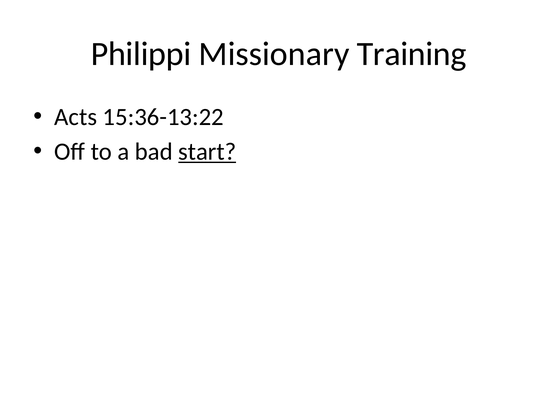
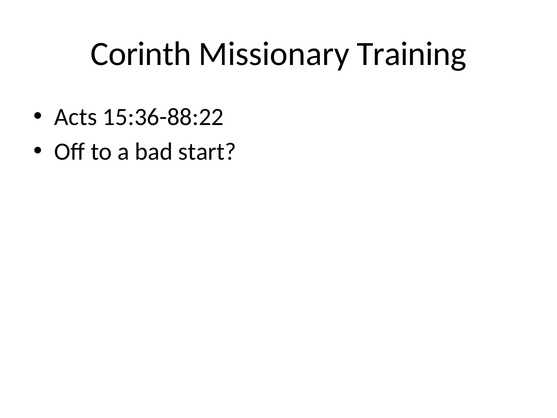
Philippi: Philippi -> Corinth
15:36-13:22: 15:36-13:22 -> 15:36-88:22
start underline: present -> none
